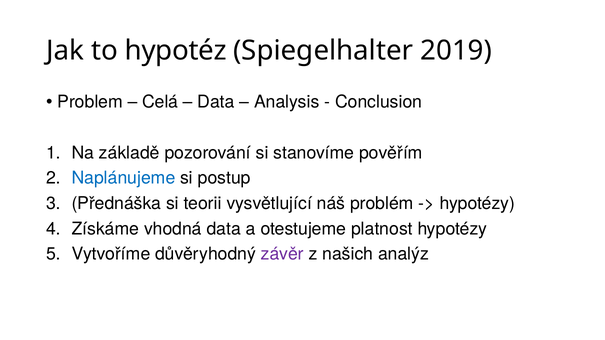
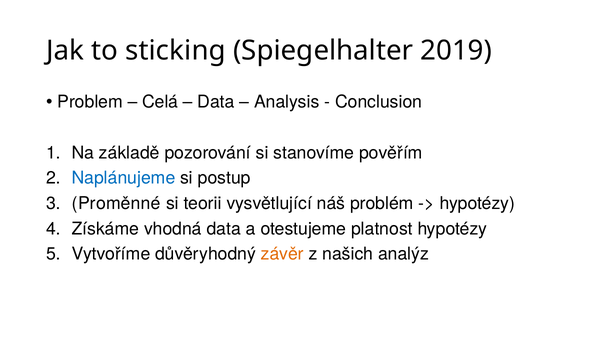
hypotéz: hypotéz -> sticking
Přednáška: Přednáška -> Proměnné
závěr colour: purple -> orange
